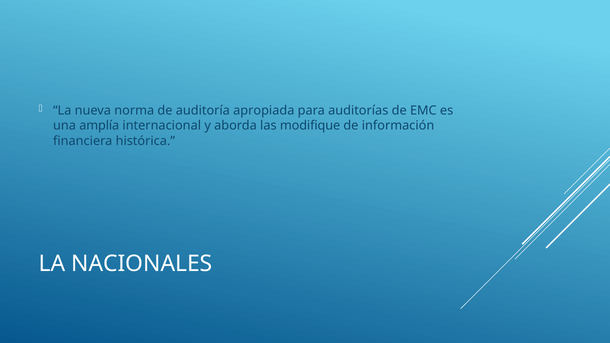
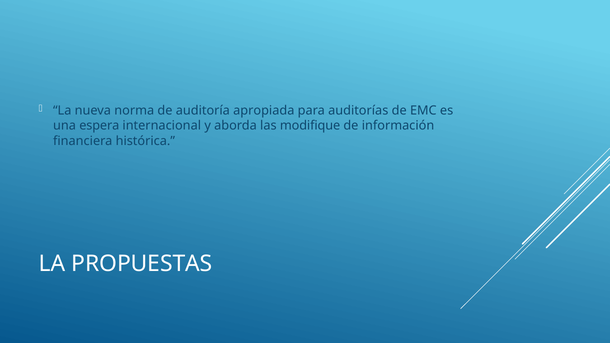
amplía: amplía -> espera
NACIONALES: NACIONALES -> PROPUESTAS
